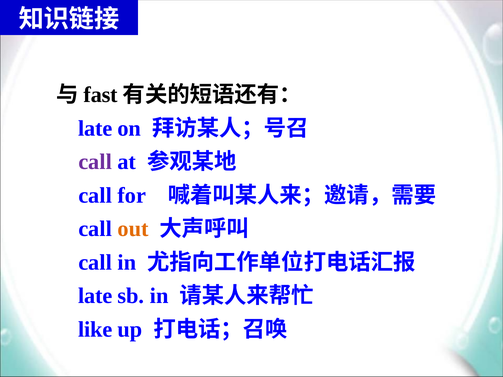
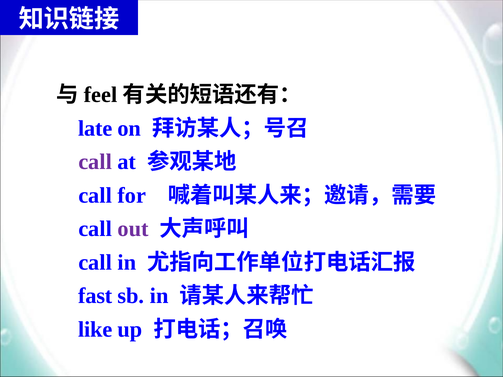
fast: fast -> feel
out colour: orange -> purple
late at (95, 296): late -> fast
